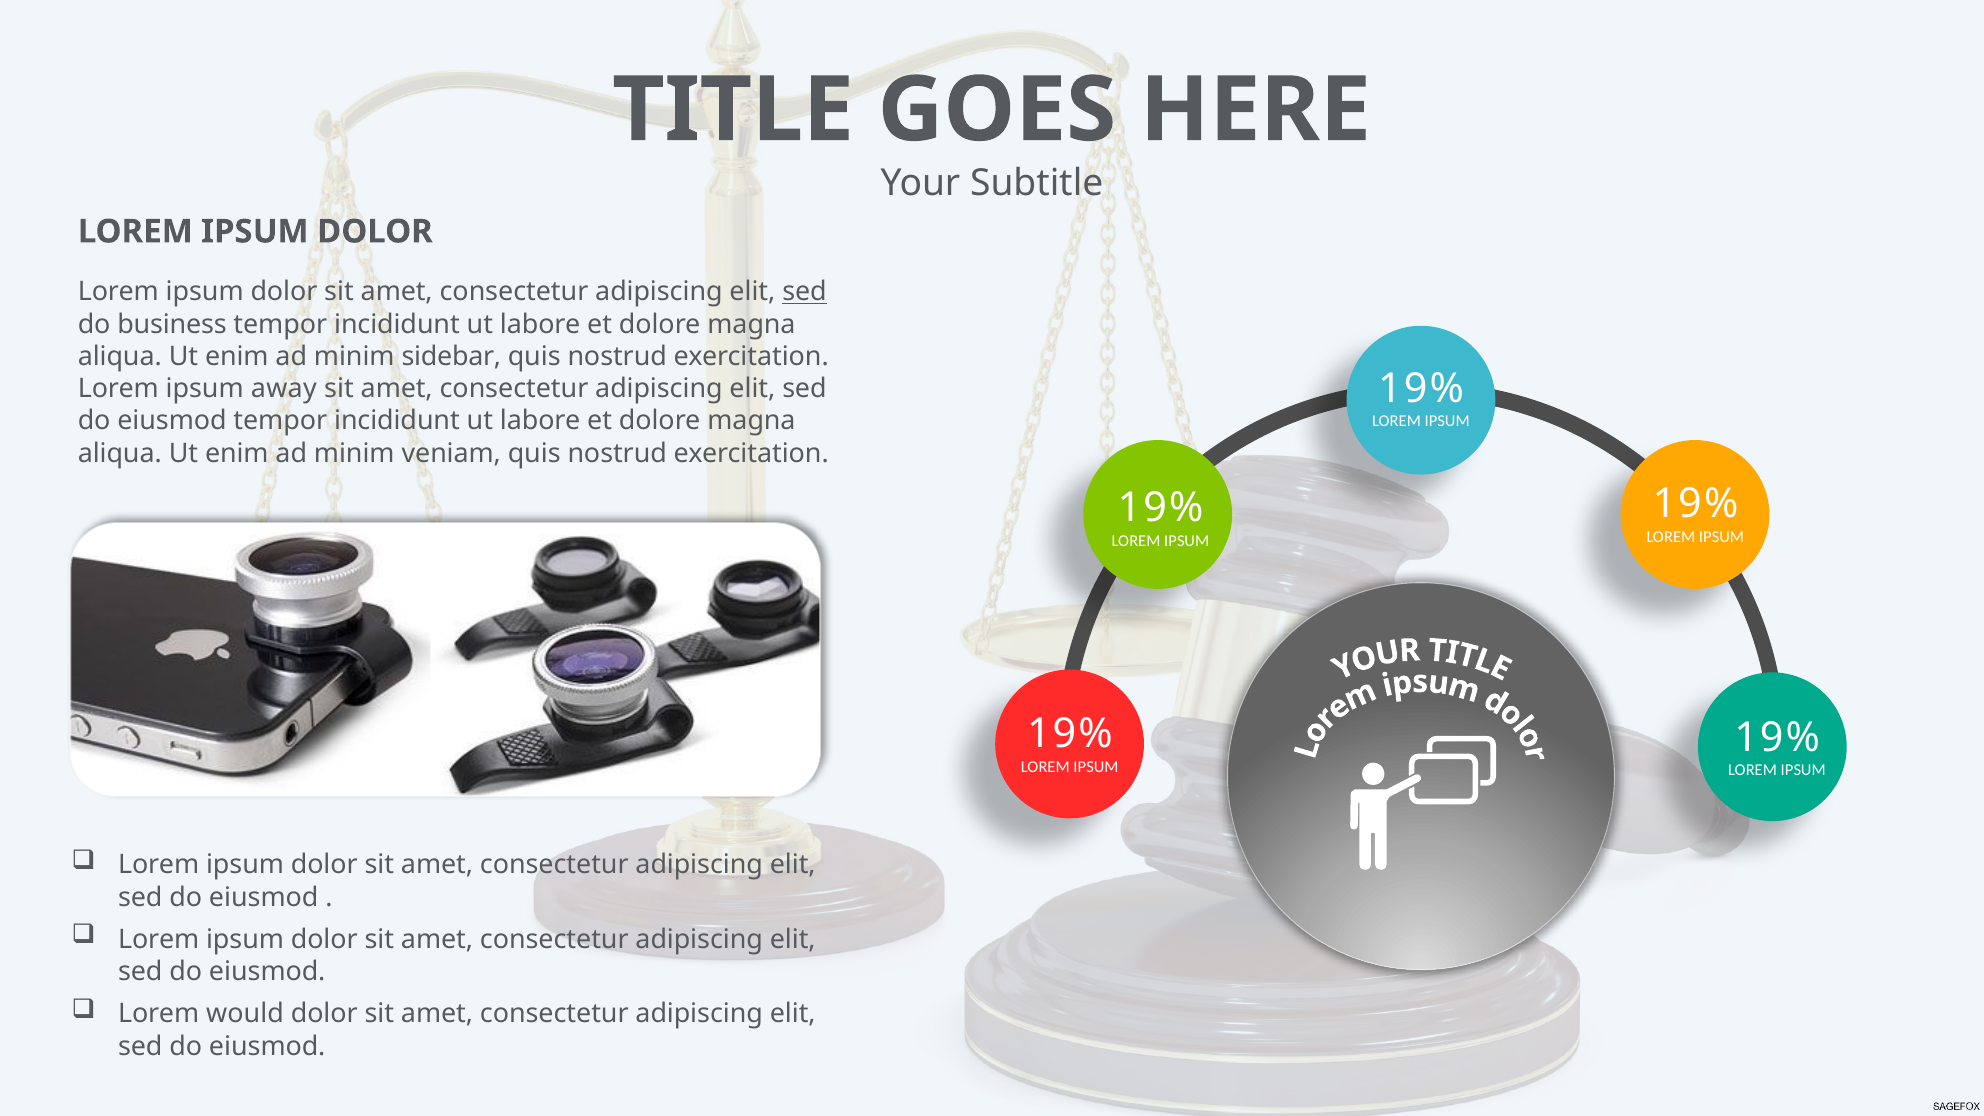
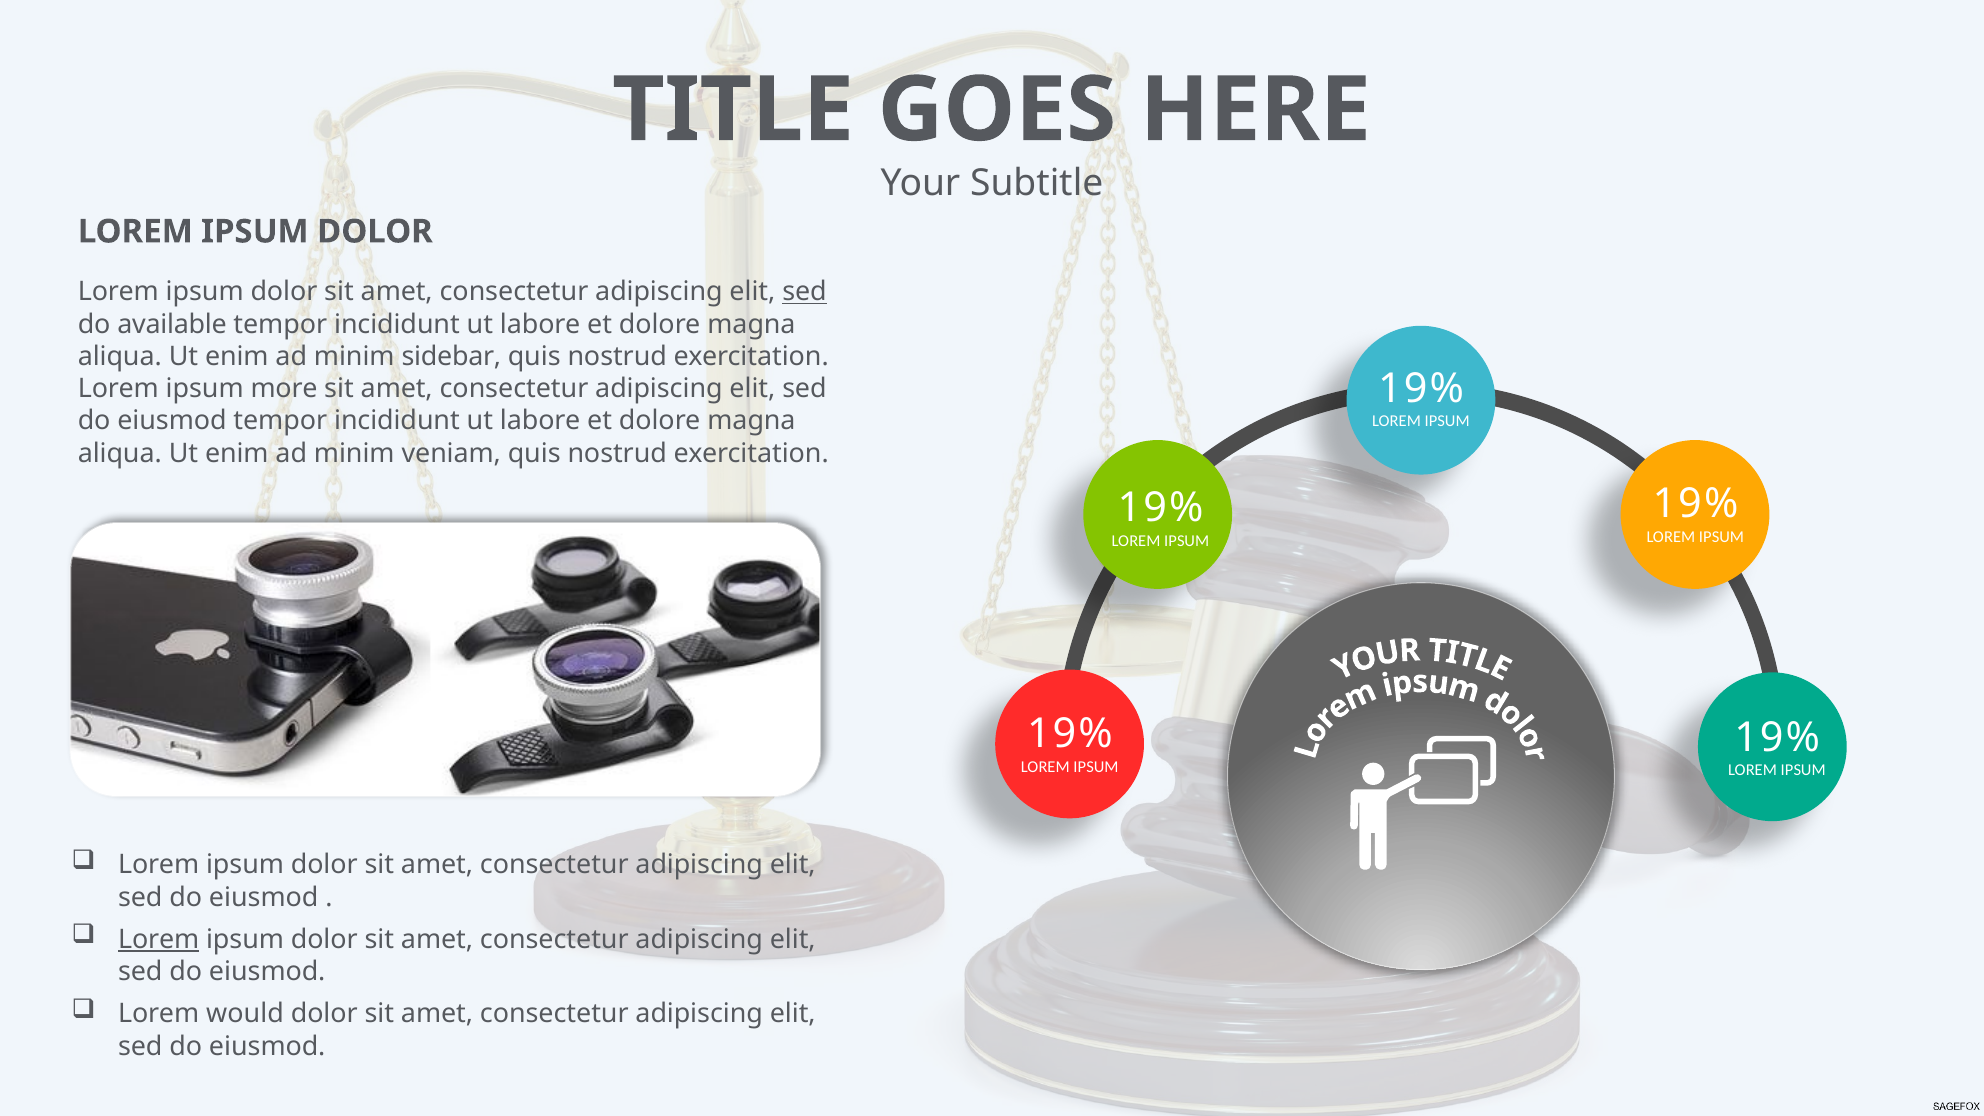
business: business -> available
away: away -> more
Lorem at (159, 940) underline: none -> present
